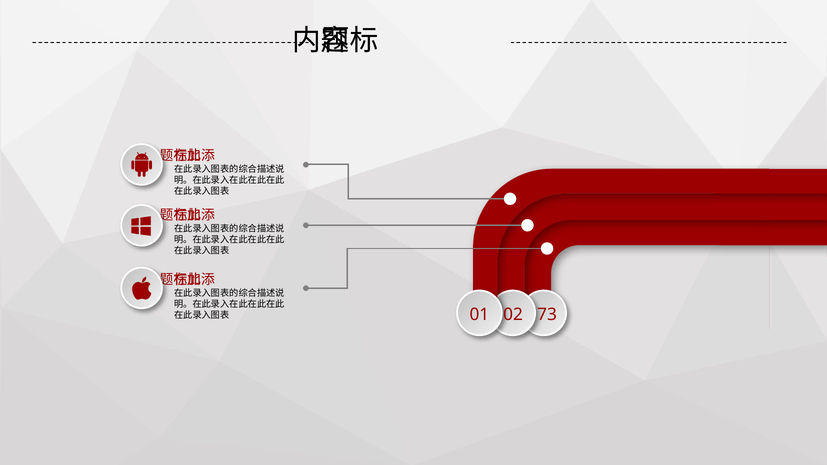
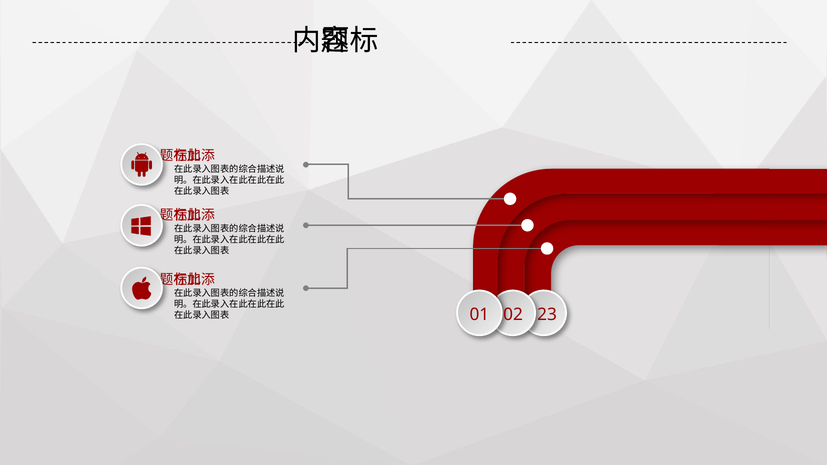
73: 73 -> 23
